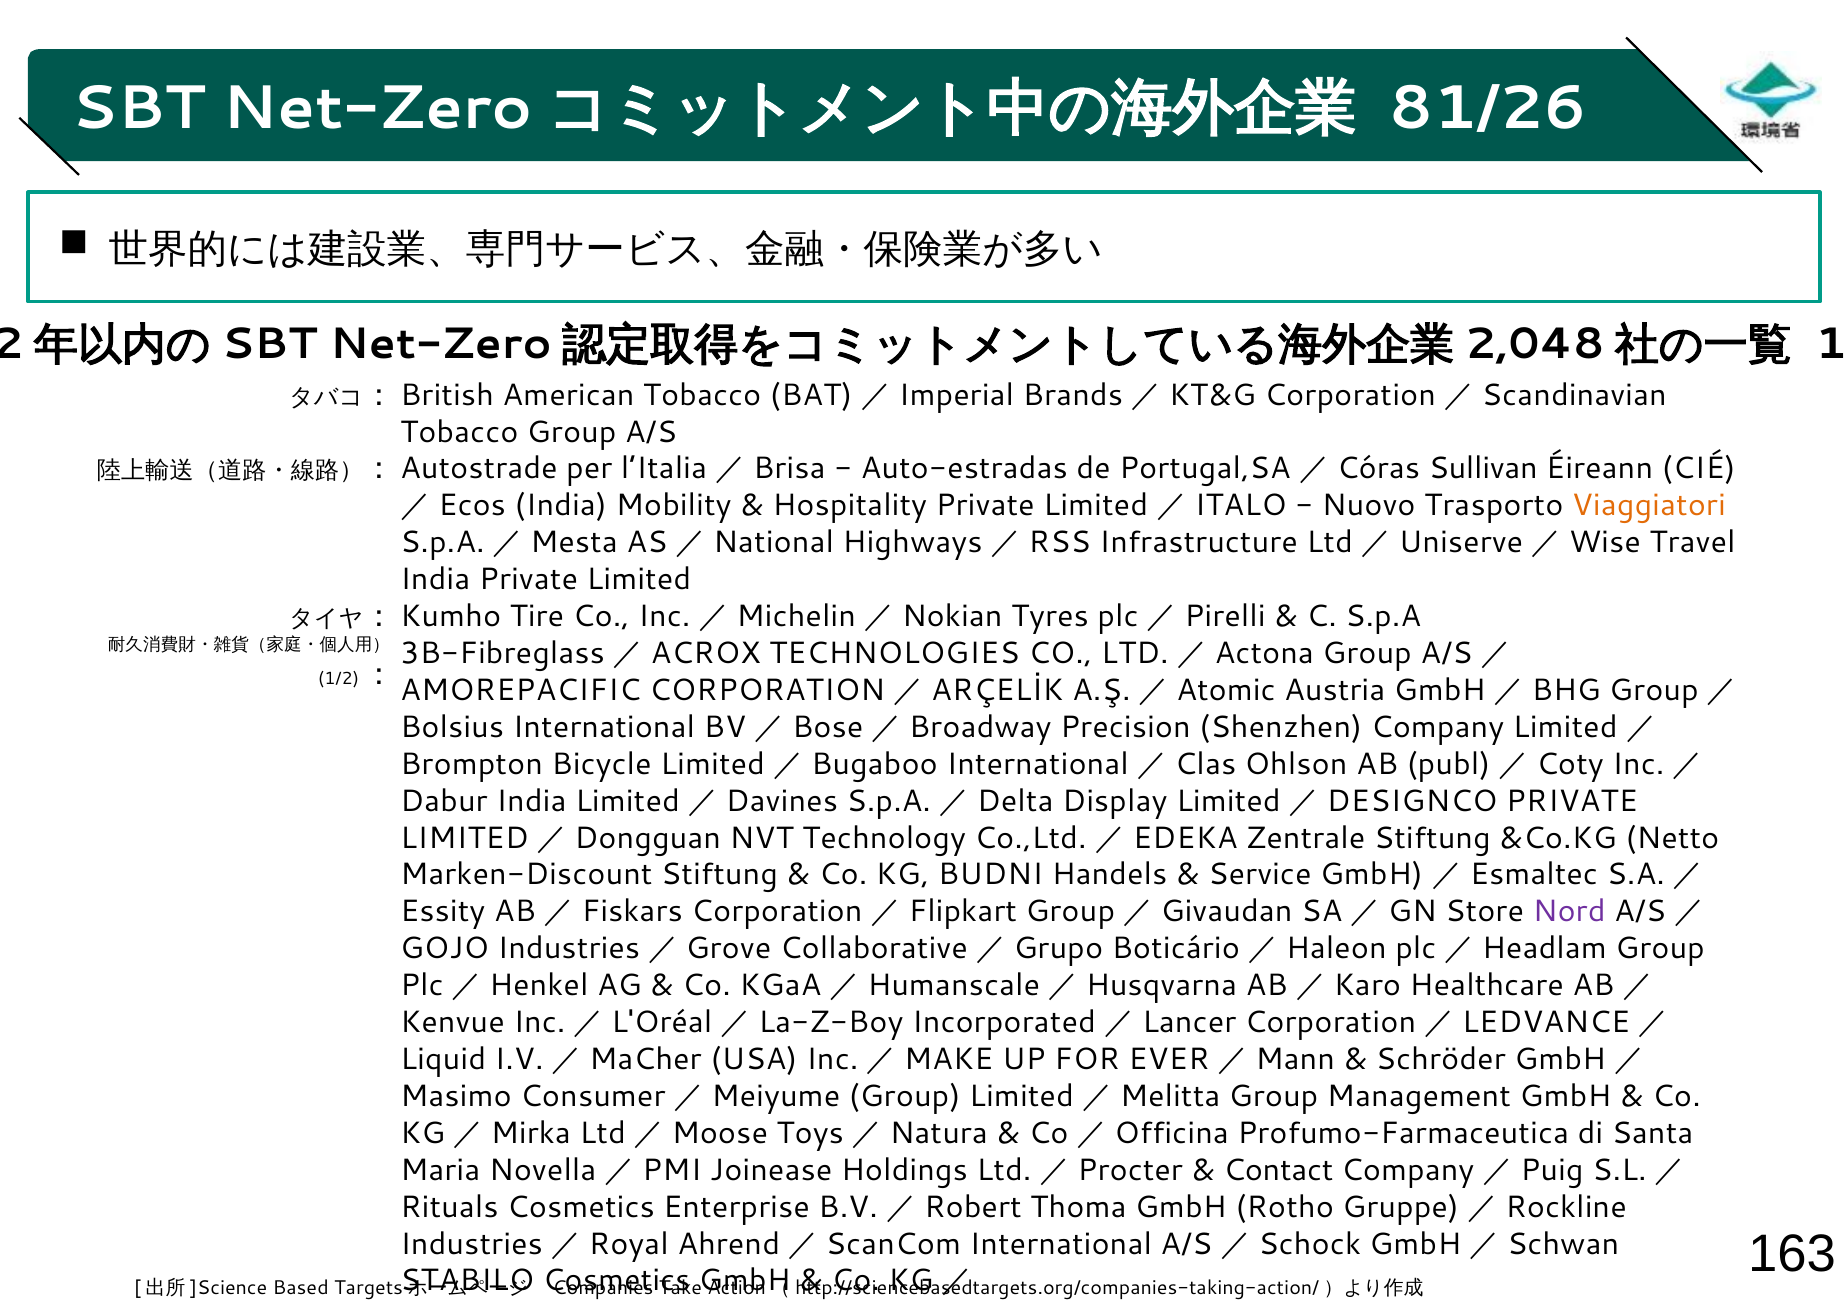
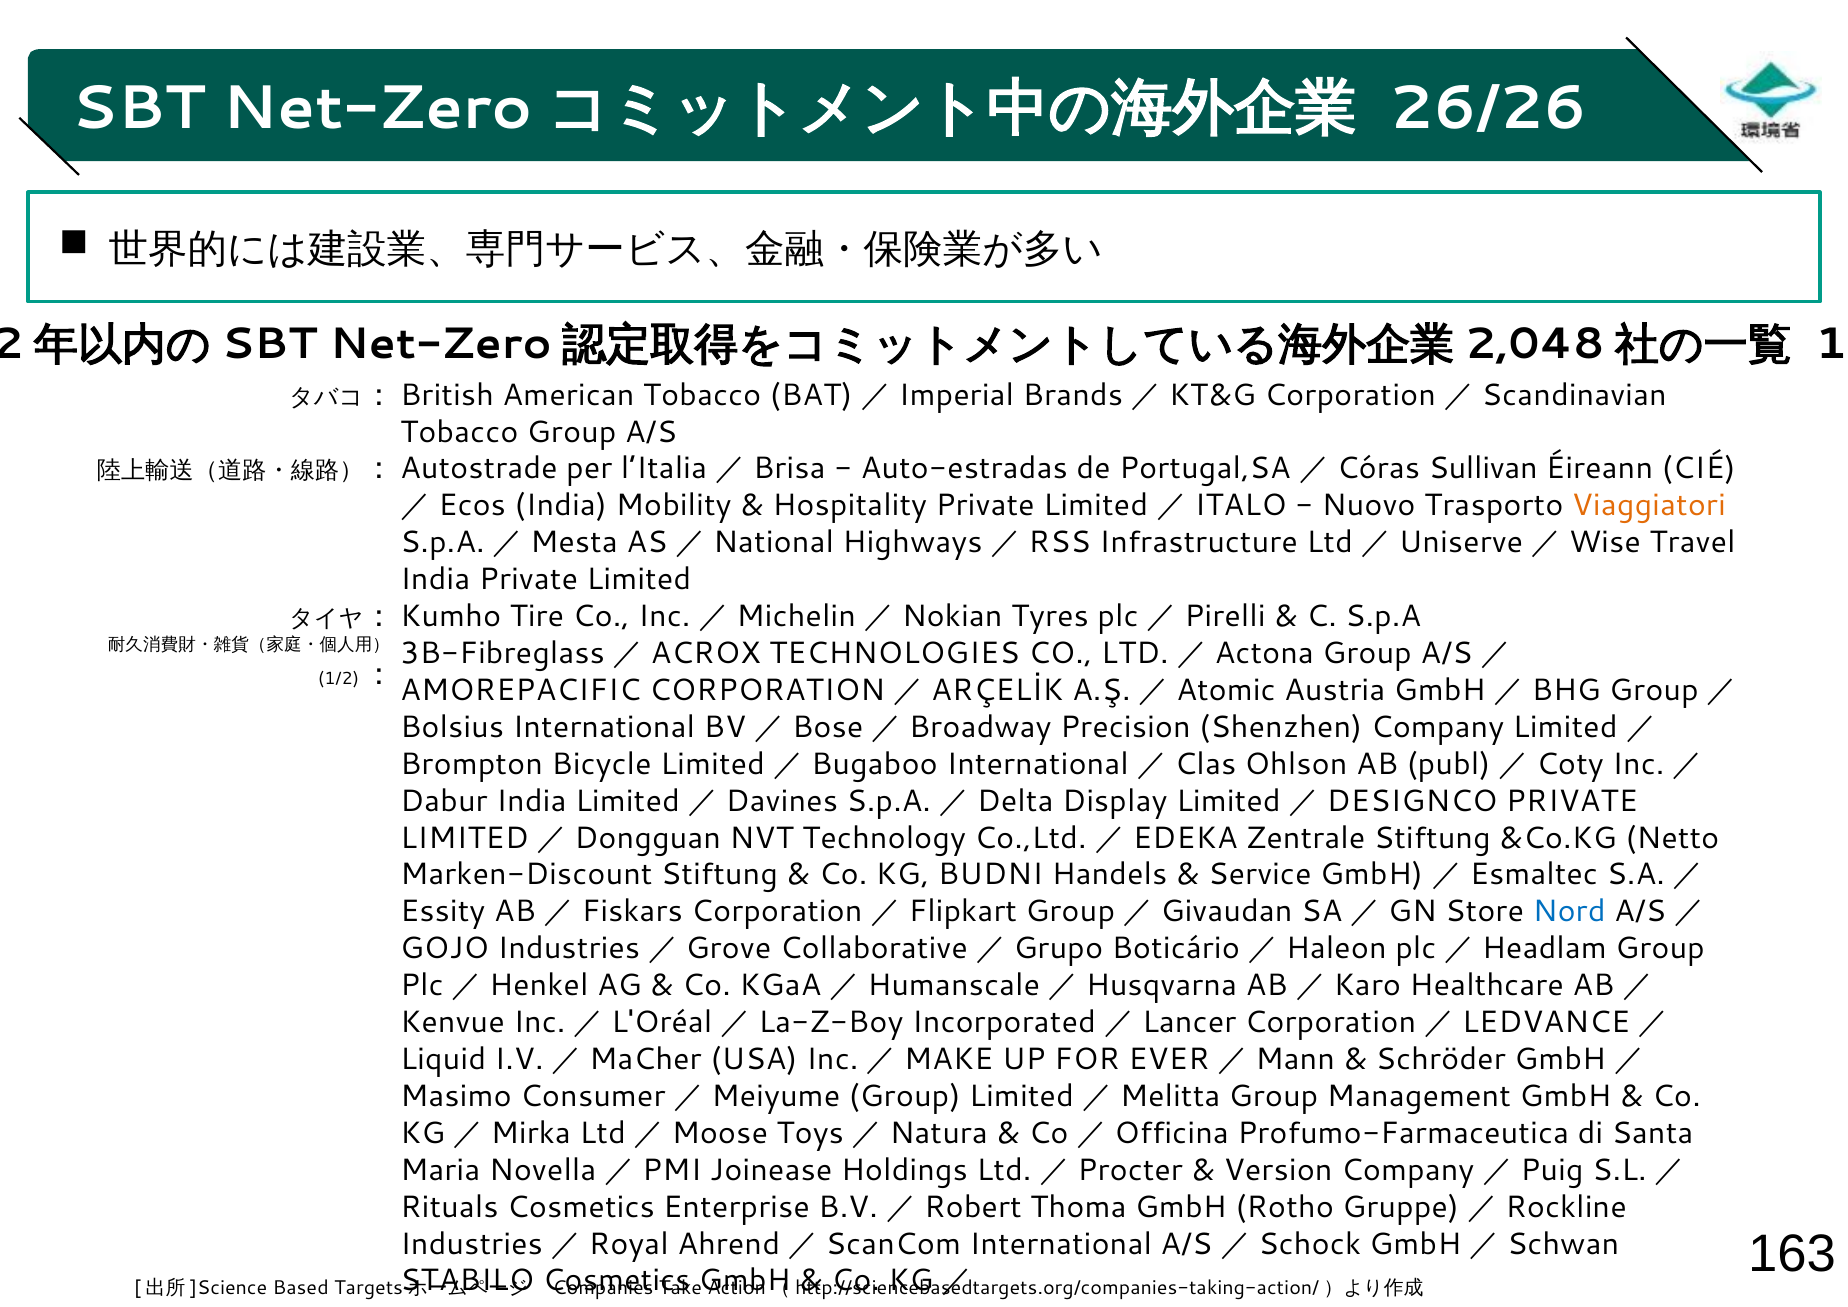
81/26: 81/26 -> 26/26
Nord colour: purple -> blue
Contact: Contact -> Version
